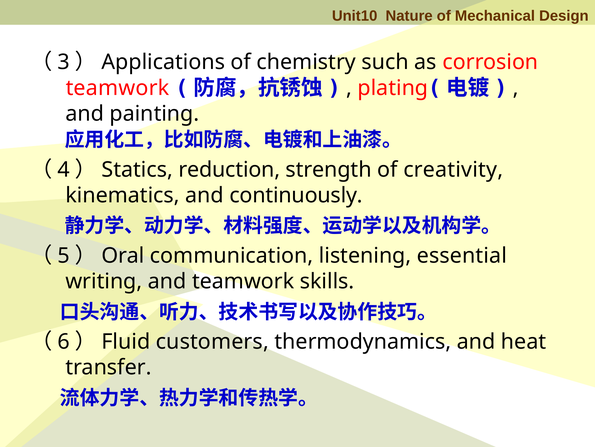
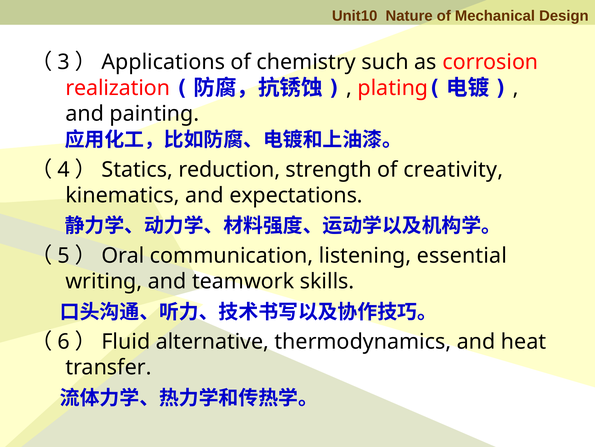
teamwork at (118, 88): teamwork -> realization
continuously: continuously -> expectations
customers: customers -> alternative
